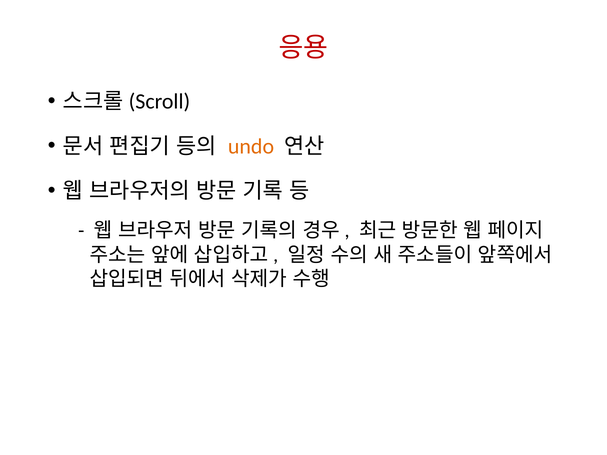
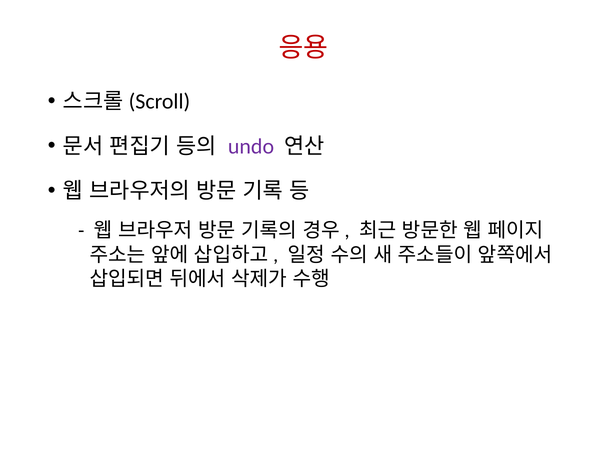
undo colour: orange -> purple
